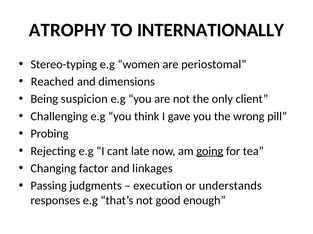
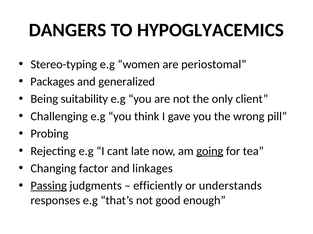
ATROPHY: ATROPHY -> DANGERS
INTERNATIONALLY: INTERNATIONALLY -> HYPOGLYACEMICS
Reached: Reached -> Packages
dimensions: dimensions -> generalized
suspicion: suspicion -> suitability
Passing underline: none -> present
execution: execution -> efficiently
